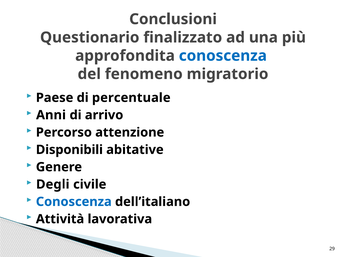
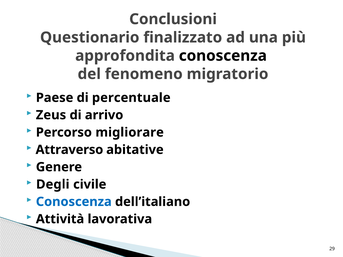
conoscenza at (223, 56) colour: blue -> black
Anni: Anni -> Zeus
attenzione: attenzione -> migliorare
Disponibili: Disponibili -> Attraverso
